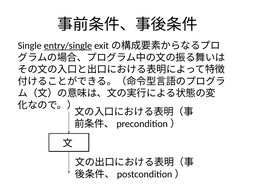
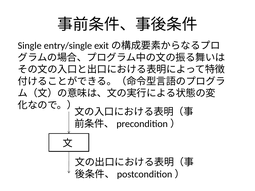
entry/single underline: present -> none
